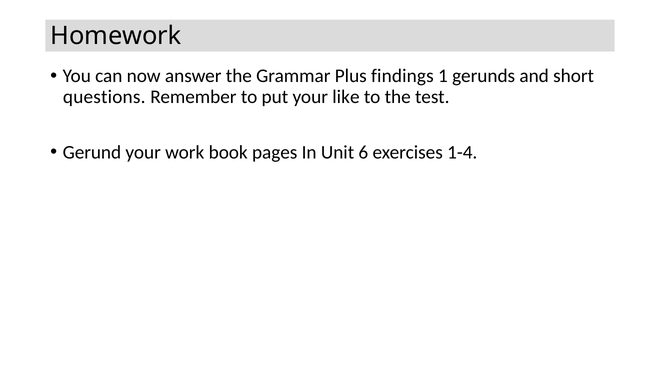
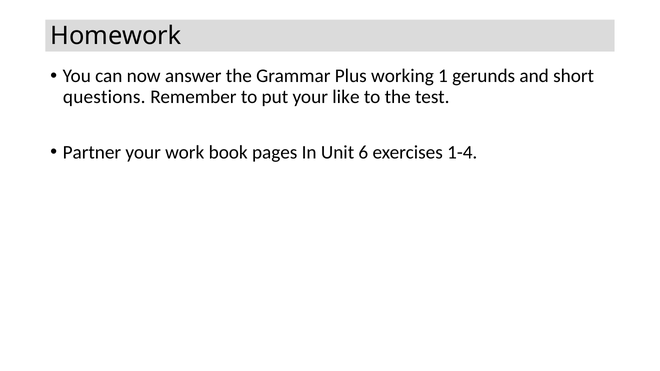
findings: findings -> working
Gerund: Gerund -> Partner
